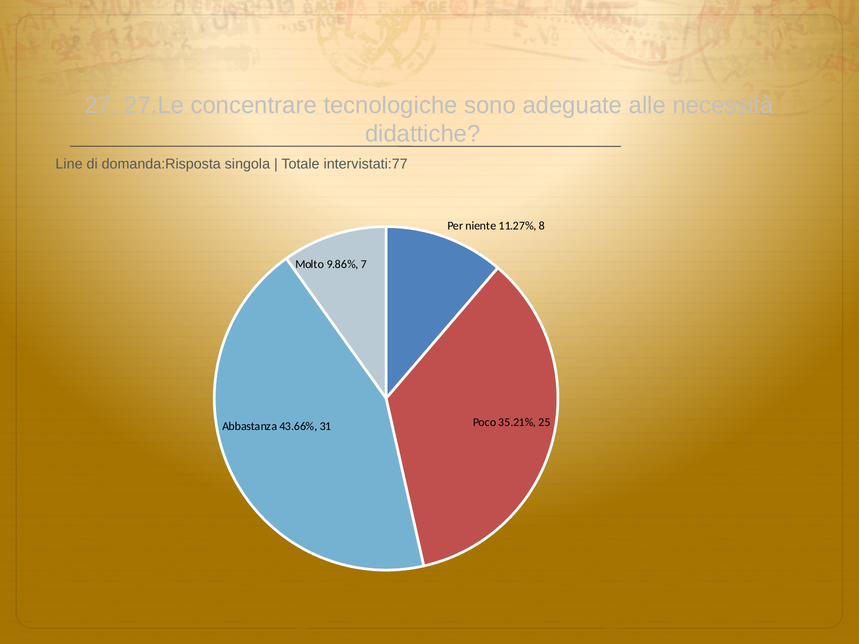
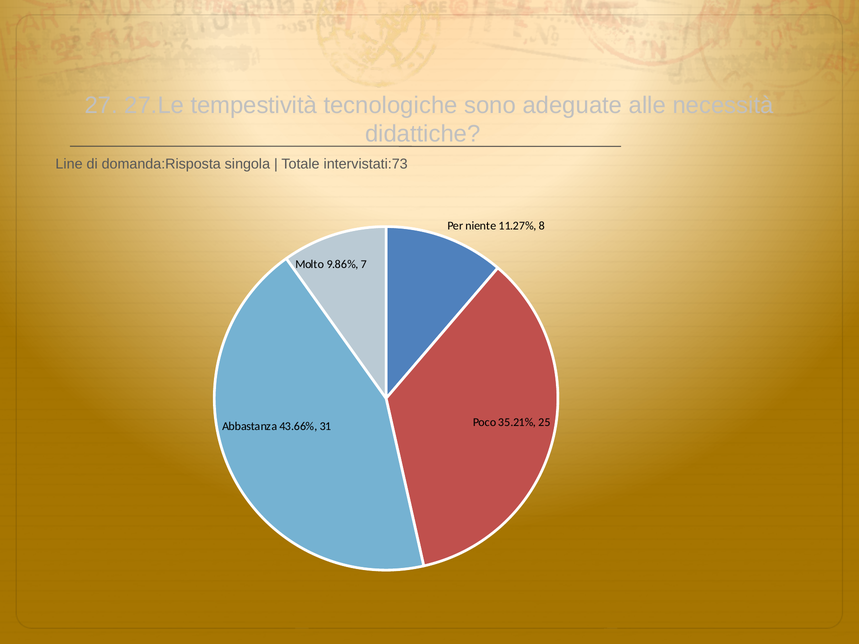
concentrare: concentrare -> tempestività
intervistati:77: intervistati:77 -> intervistati:73
